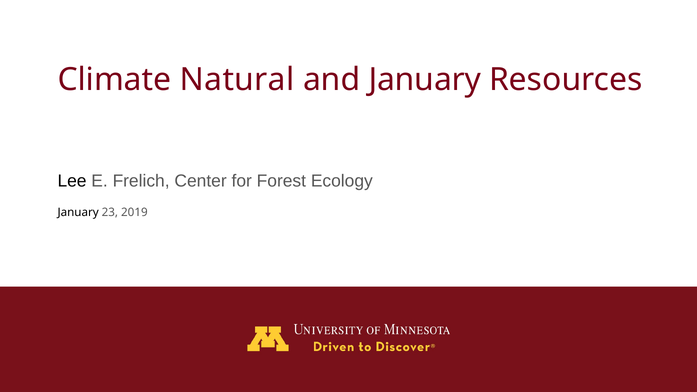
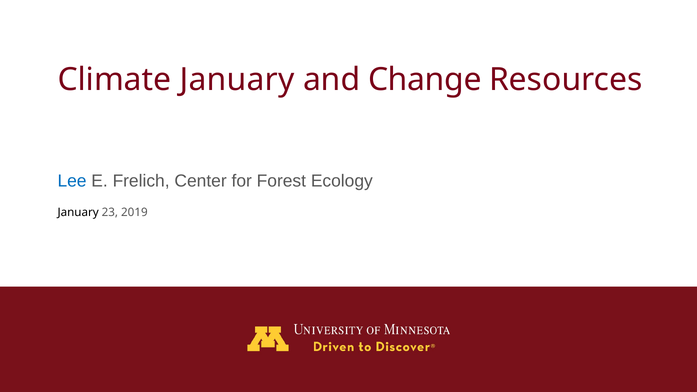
Climate Natural: Natural -> January
and January: January -> Change
Lee colour: black -> blue
